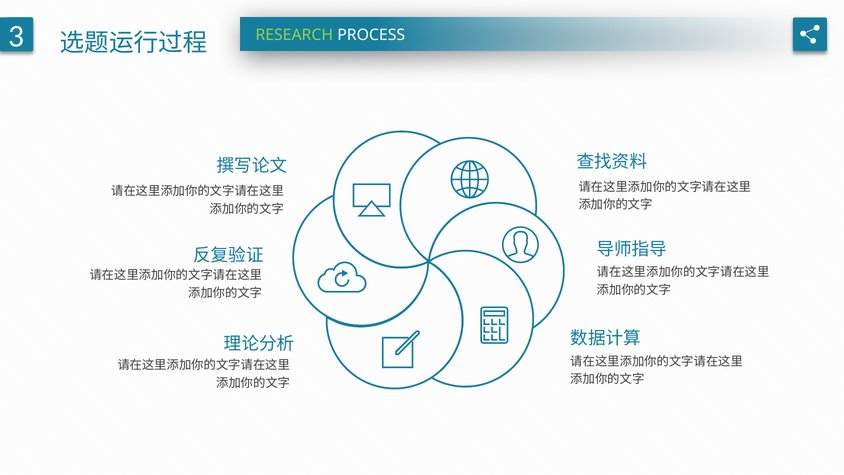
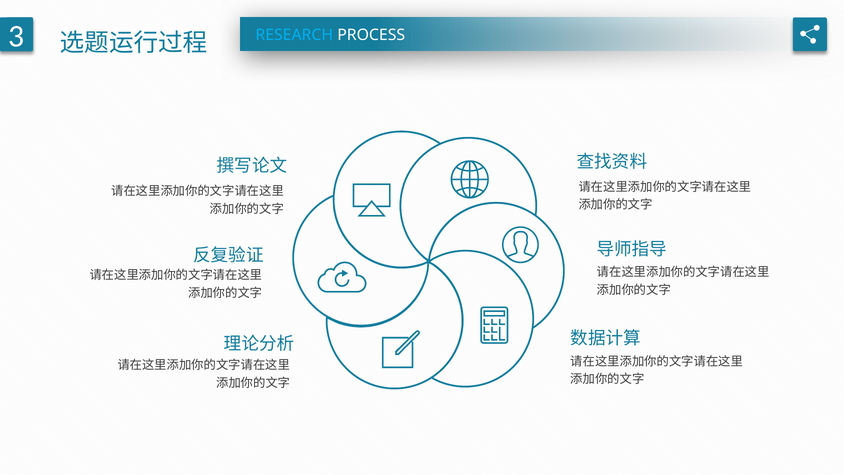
RESEARCH colour: light green -> light blue
